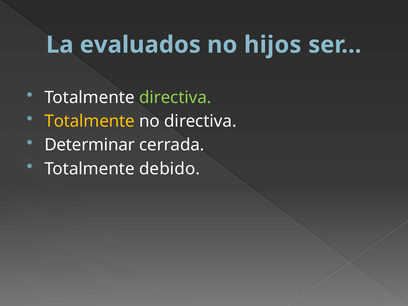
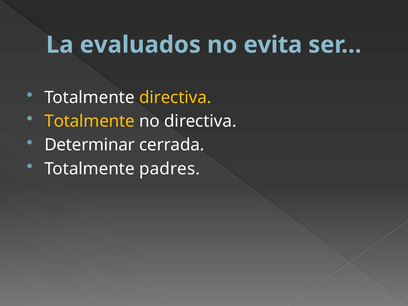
hijos: hijos -> evita
directiva at (175, 97) colour: light green -> yellow
debido: debido -> padres
